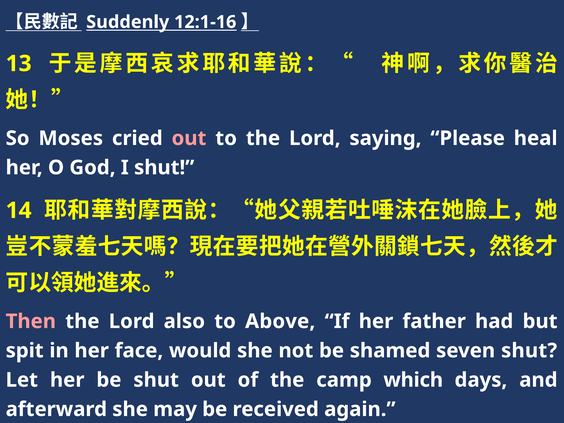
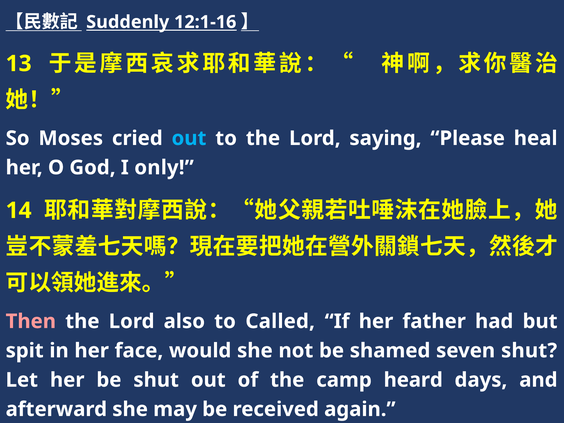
out at (189, 138) colour: pink -> light blue
I shut: shut -> only
Above: Above -> Called
which: which -> heard
